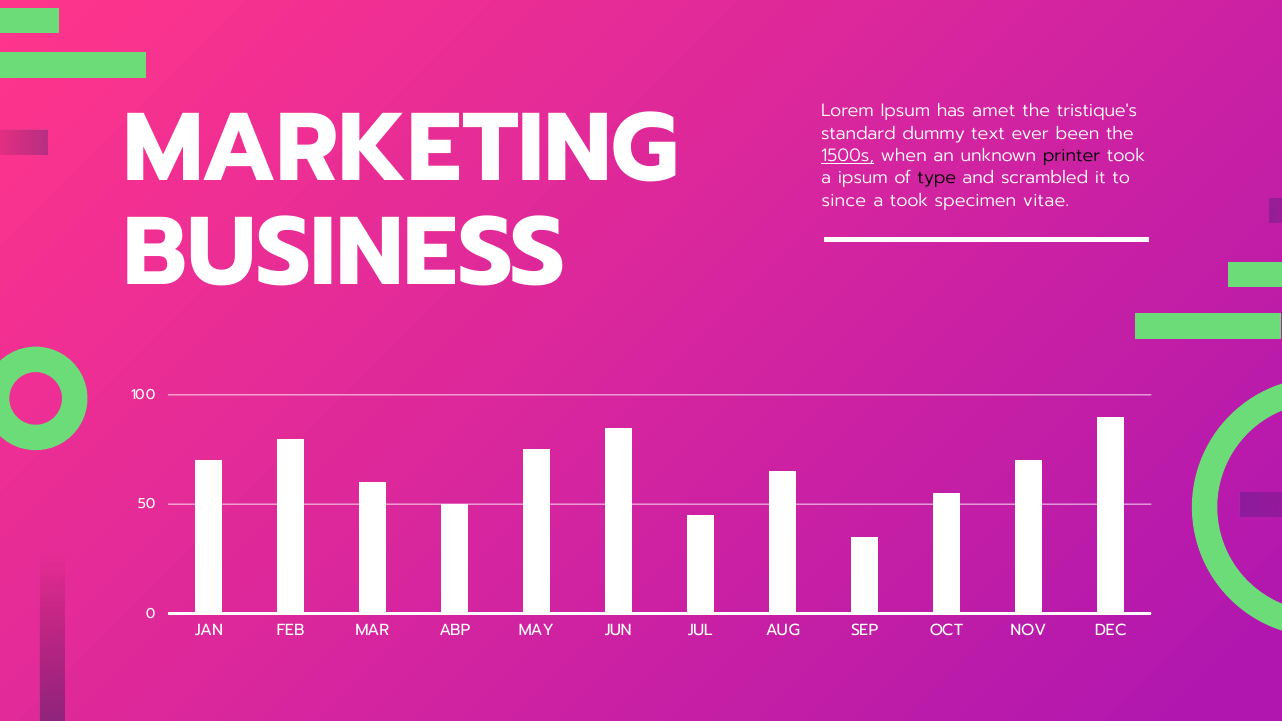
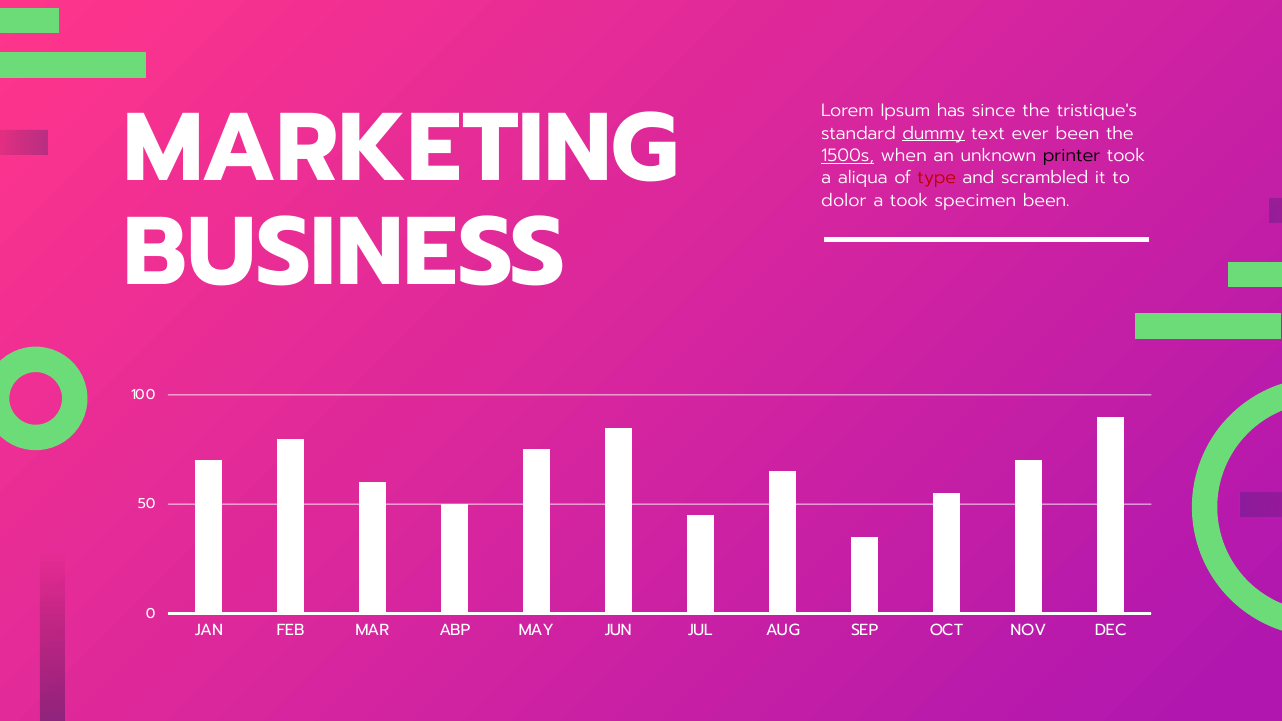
amet: amet -> since
dummy underline: none -> present
a ipsum: ipsum -> aliqua
type colour: black -> red
since: since -> dolor
specimen vitae: vitae -> been
